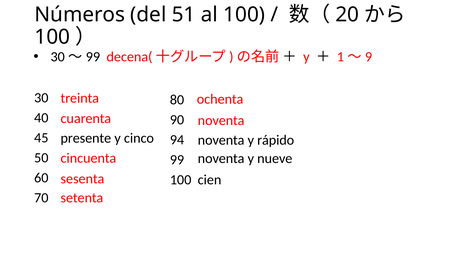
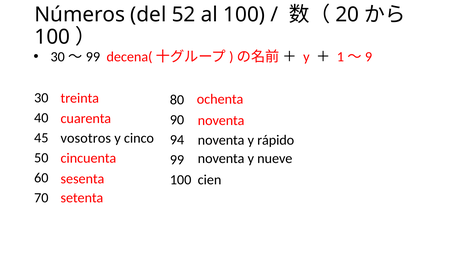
51: 51 -> 52
presente: presente -> vosotros
